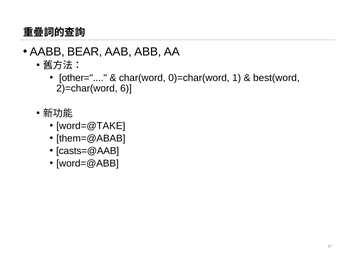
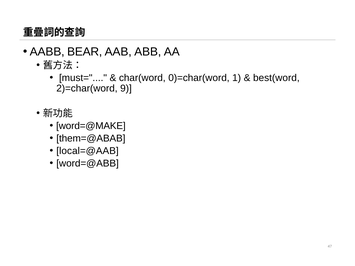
other=: other= -> must=
6: 6 -> 9
word=@TAKE: word=@TAKE -> word=@MAKE
casts=@AAB: casts=@AAB -> local=@AAB
